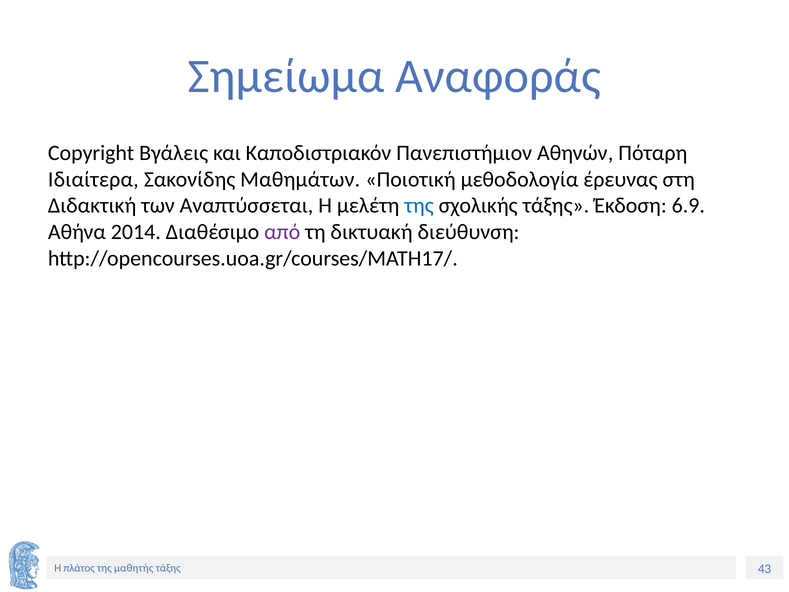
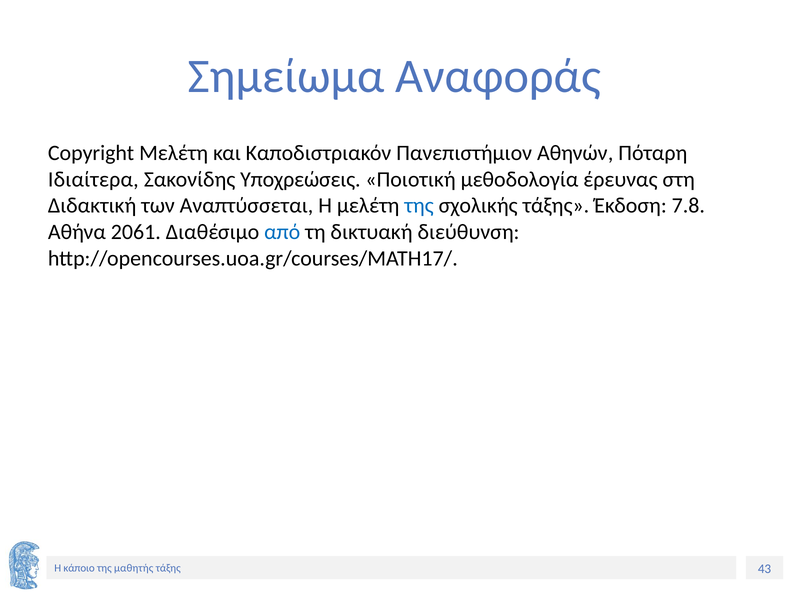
Copyright Βγάλεις: Βγάλεις -> Μελέτη
Μαθημάτων: Μαθημάτων -> Υποχρεώσεις
6.9: 6.9 -> 7.8
2014: 2014 -> 2061
από colour: purple -> blue
πλάτος: πλάτος -> κάποιο
